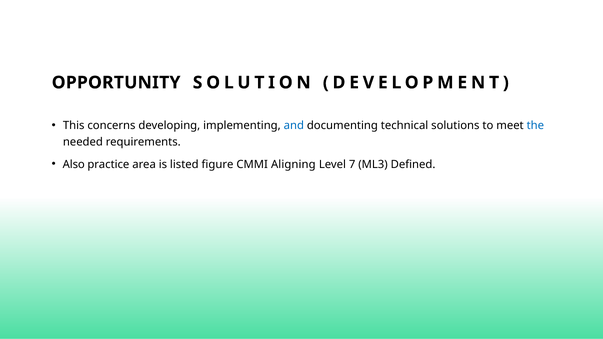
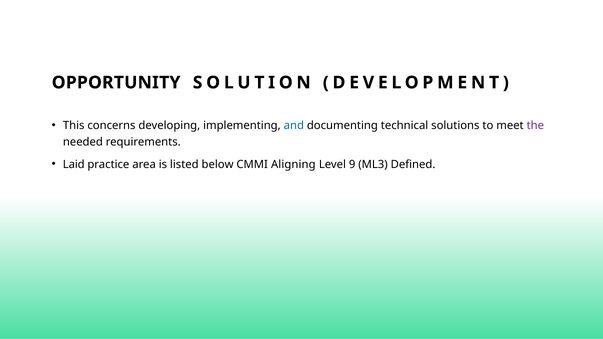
the colour: blue -> purple
Also: Also -> Laid
figure: figure -> below
7: 7 -> 9
